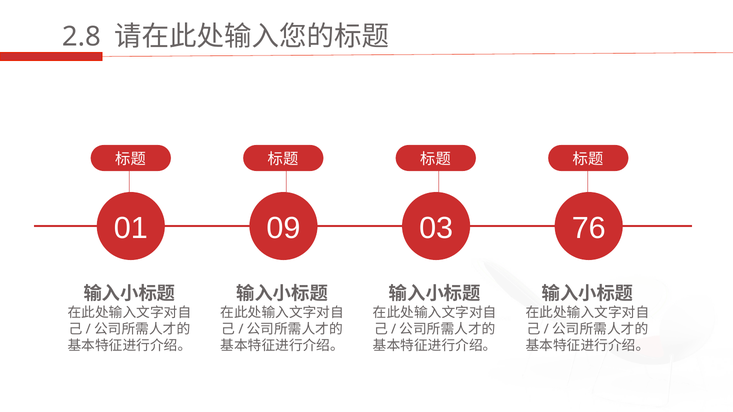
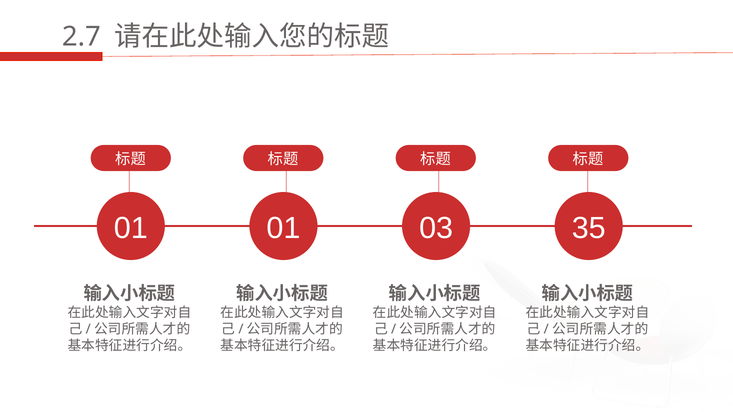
2.8: 2.8 -> 2.7
01 09: 09 -> 01
76: 76 -> 35
